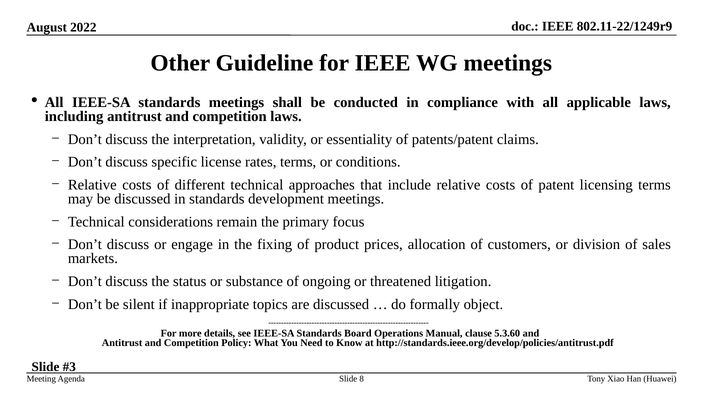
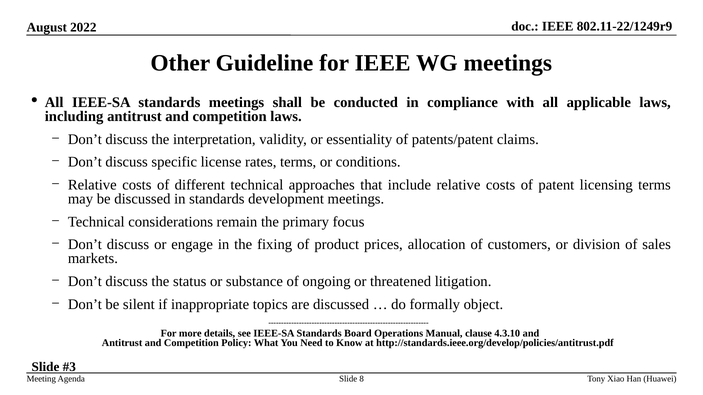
5.3.60: 5.3.60 -> 4.3.10
